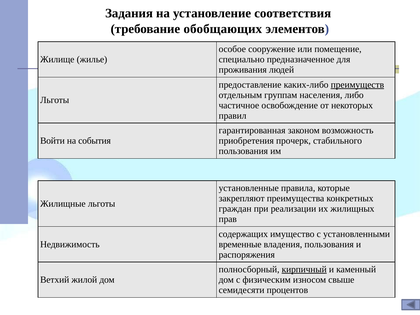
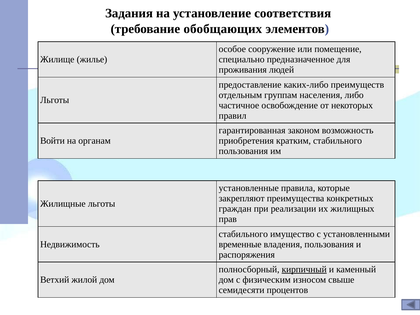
преимуществ underline: present -> none
события: события -> органам
прочерк: прочерк -> кратким
содержащих at (243, 234): содержащих -> стабильного
